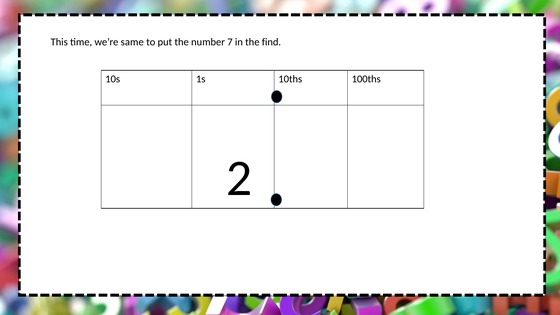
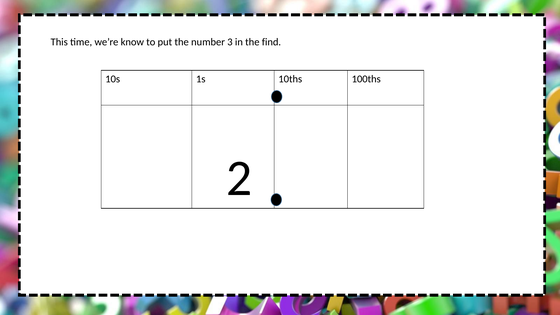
same: same -> know
7: 7 -> 3
